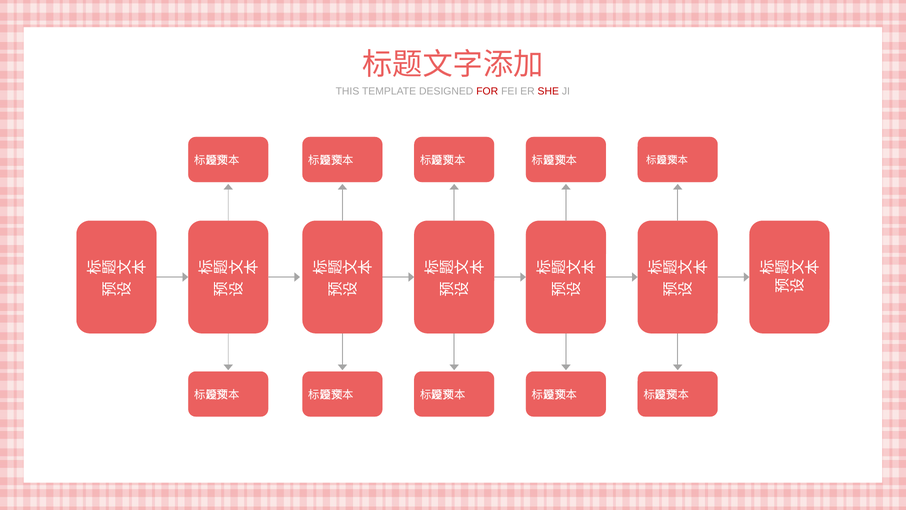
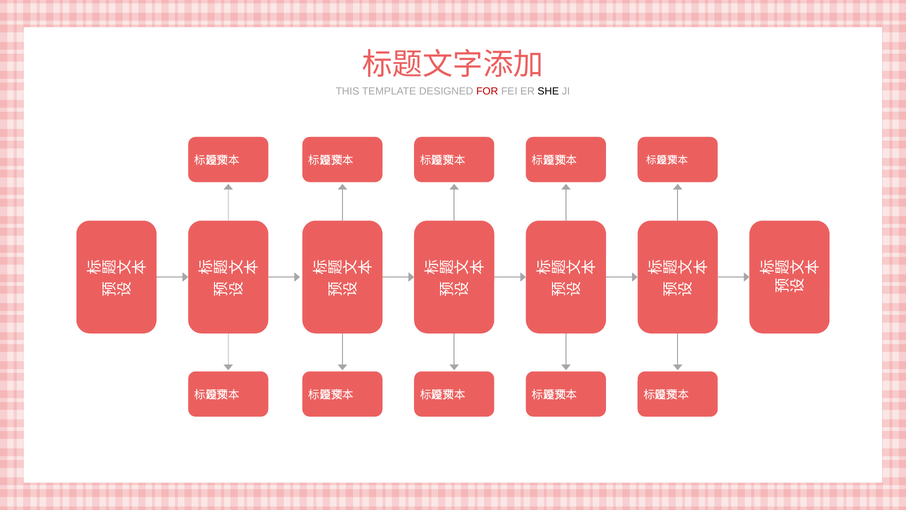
SHE colour: red -> black
